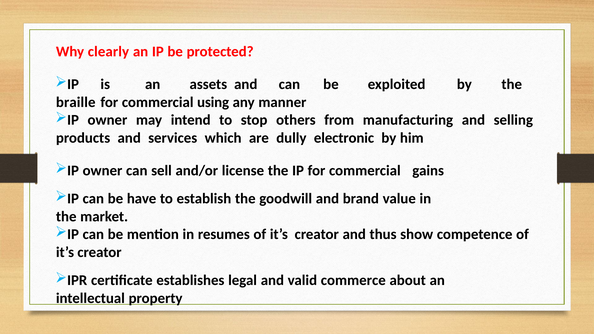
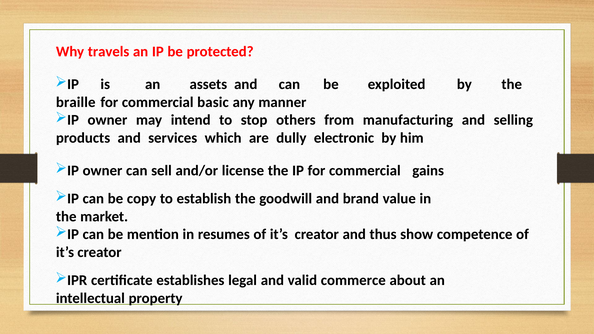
clearly: clearly -> travels
using: using -> basic
have: have -> copy
